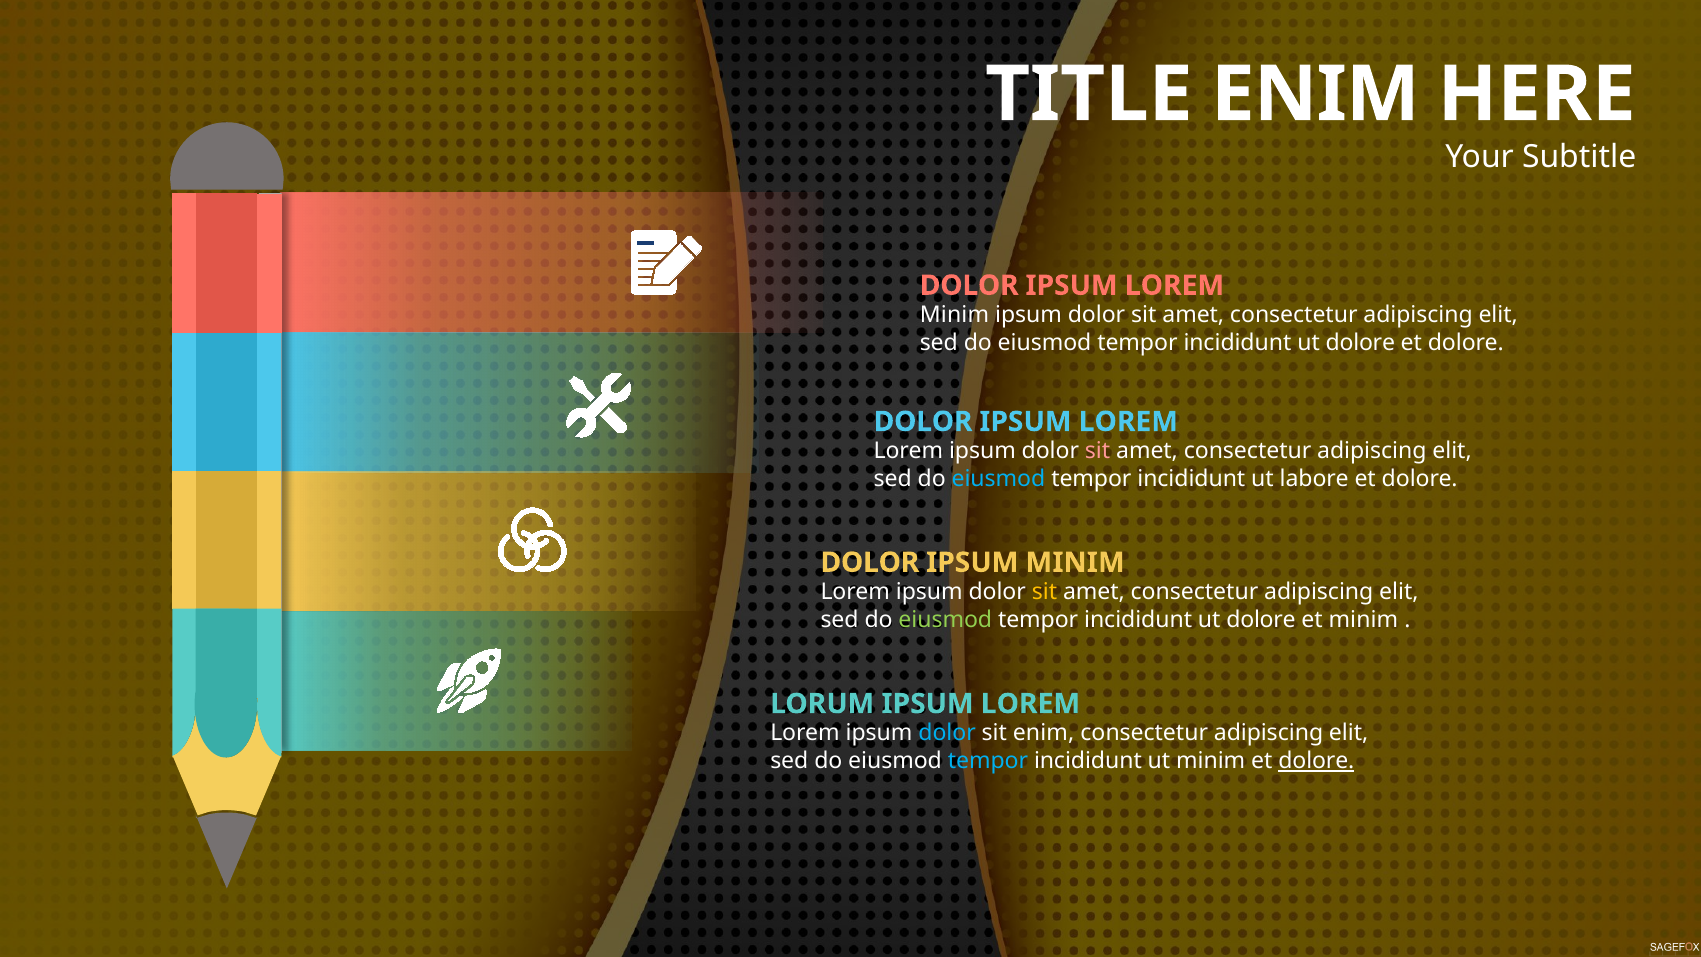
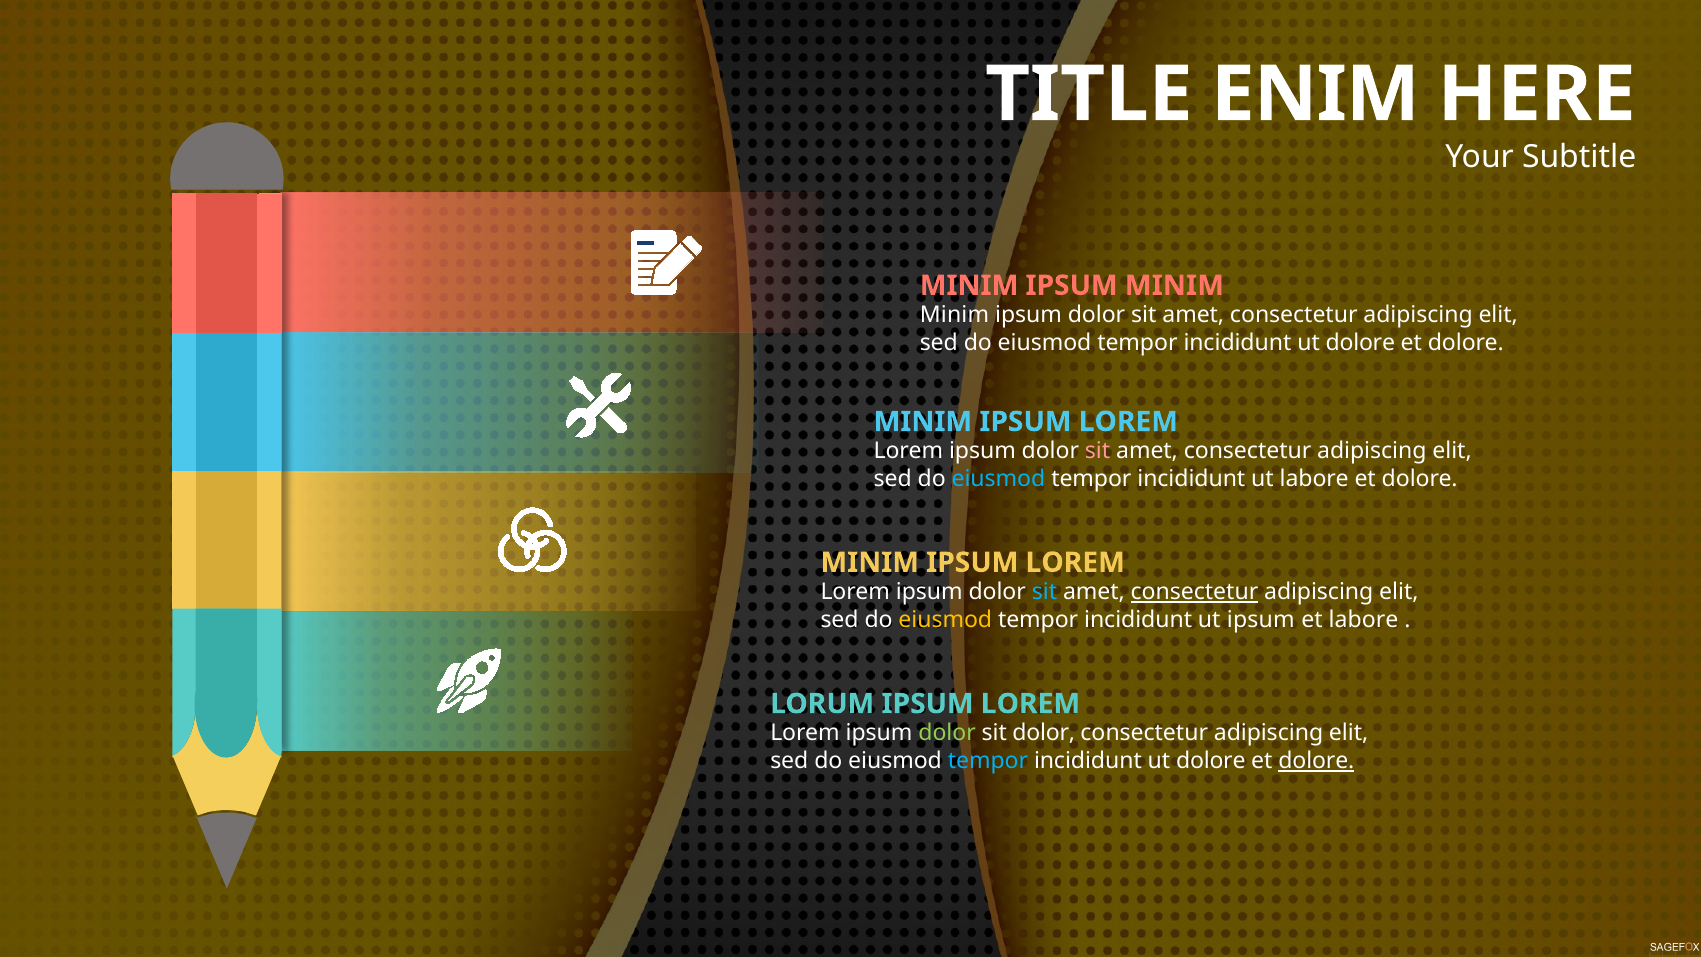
DOLOR at (969, 285): DOLOR -> MINIM
LOREM at (1174, 285): LOREM -> MINIM
DOLOR at (923, 422): DOLOR -> MINIM
DOLOR at (870, 562): DOLOR -> MINIM
MINIM at (1075, 562): MINIM -> LOREM
sit at (1044, 592) colour: yellow -> light blue
consectetur at (1194, 592) underline: none -> present
eiusmod at (945, 620) colour: light green -> yellow
dolore at (1261, 620): dolore -> ipsum
et minim: minim -> labore
dolor at (947, 733) colour: light blue -> light green
sit enim: enim -> dolor
minim at (1211, 761): minim -> dolore
